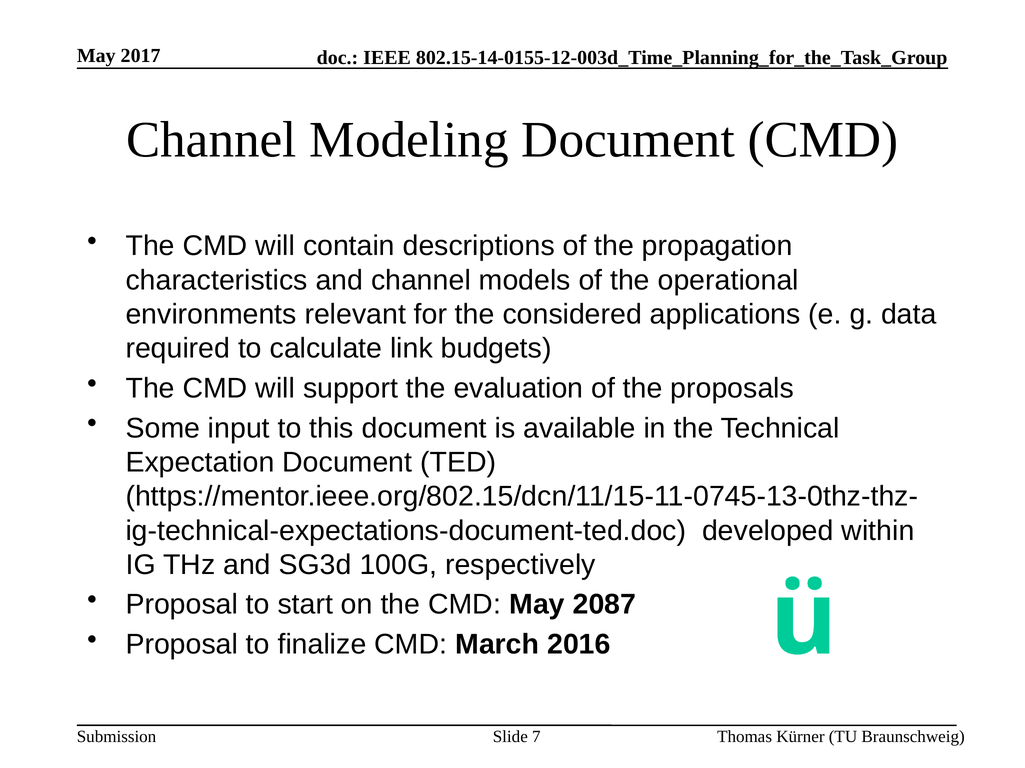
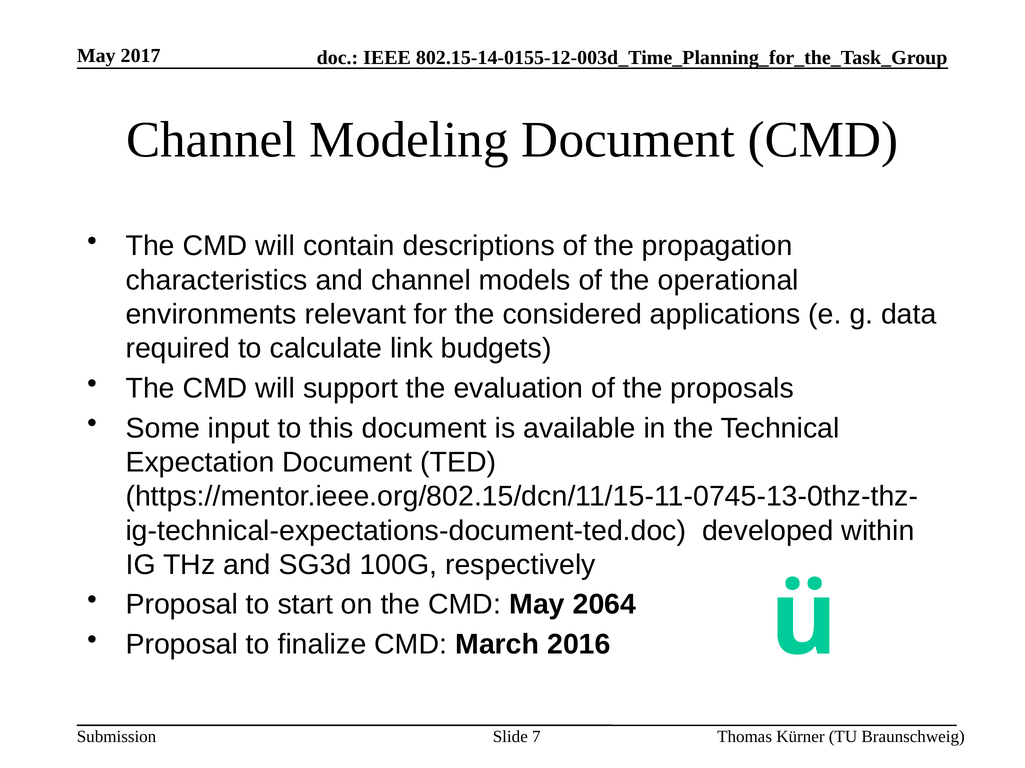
2087: 2087 -> 2064
